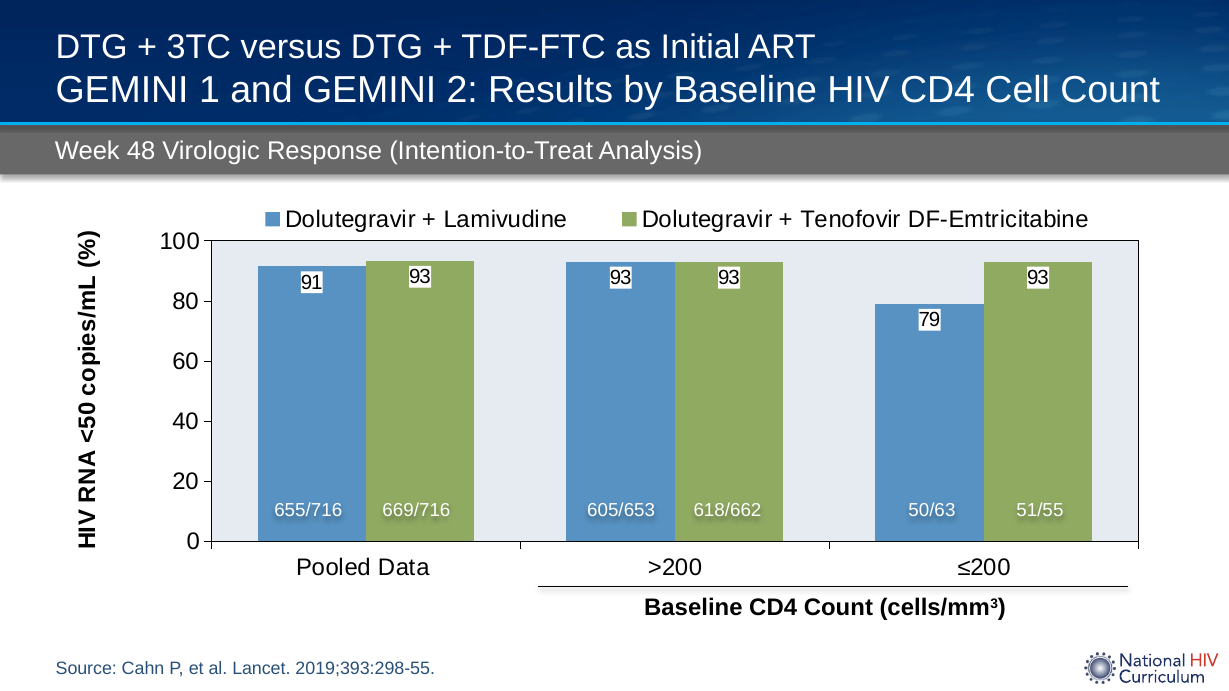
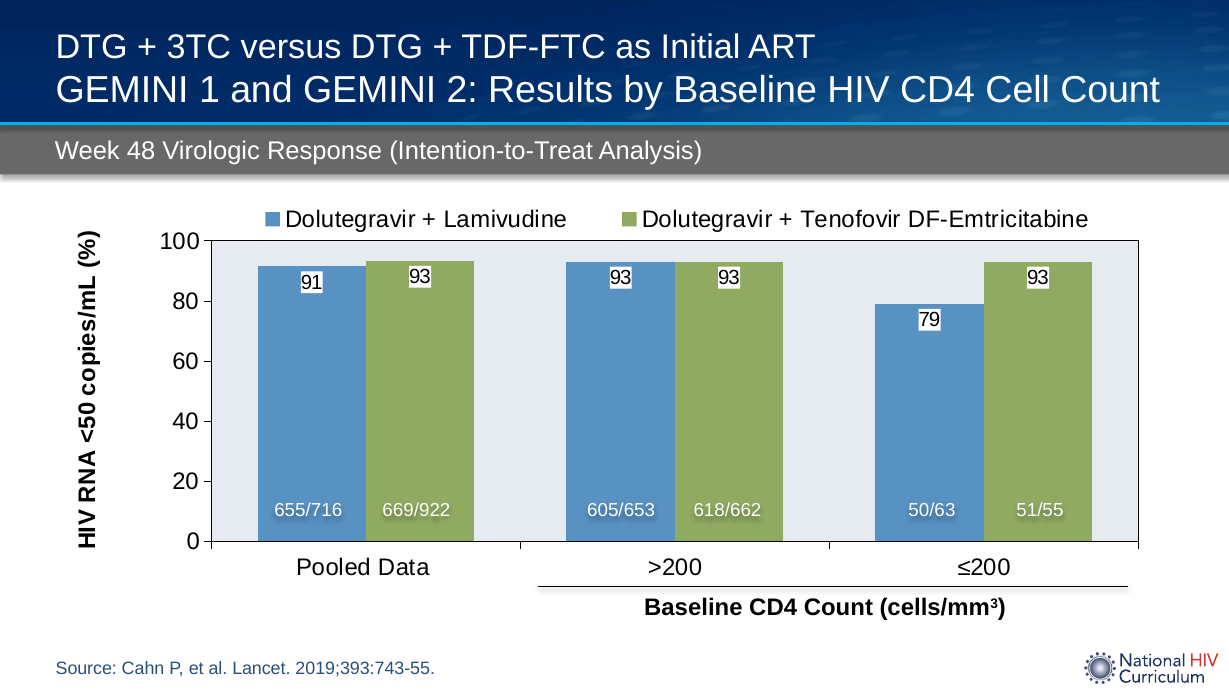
669/716: 669/716 -> 669/922
2019;393:298-55: 2019;393:298-55 -> 2019;393:743-55
